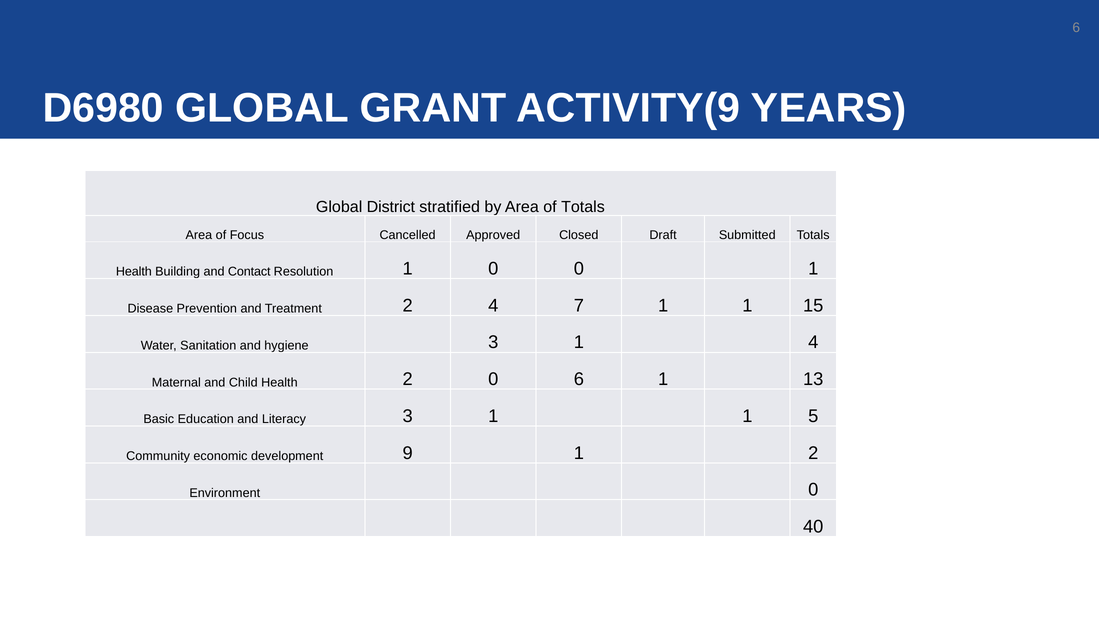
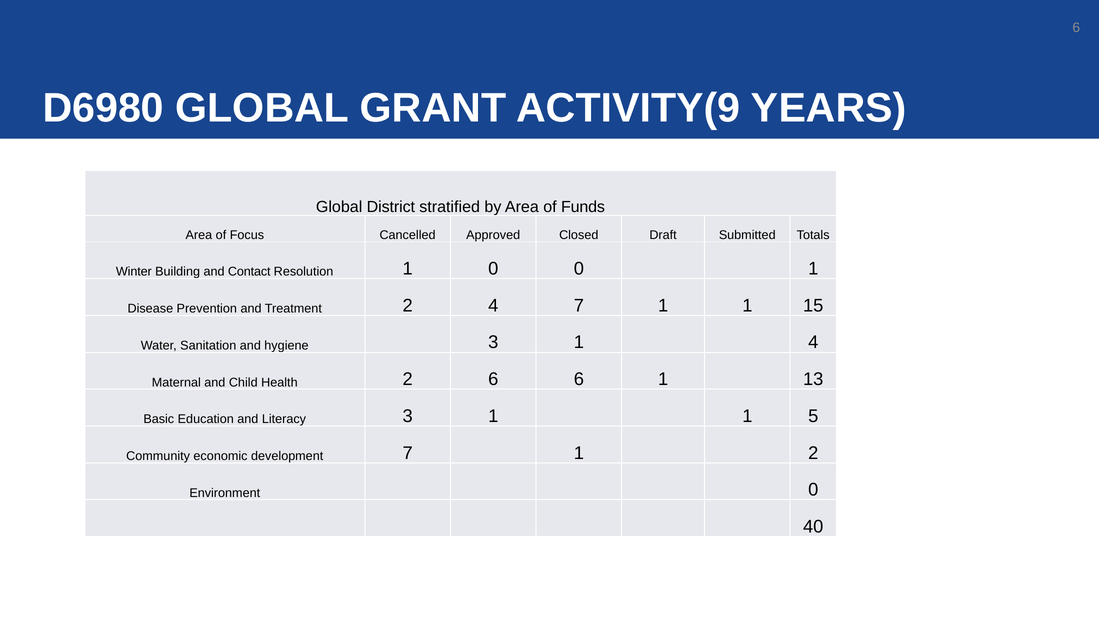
of Totals: Totals -> Funds
Health at (134, 272): Health -> Winter
2 0: 0 -> 6
development 9: 9 -> 7
